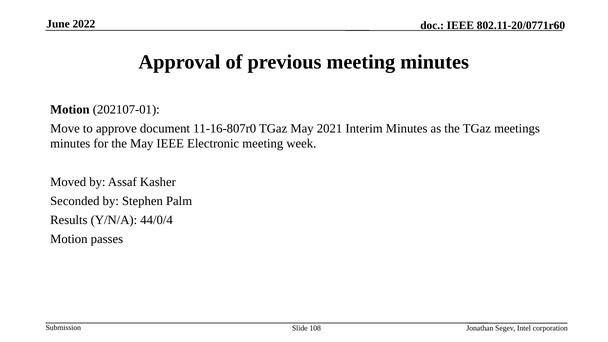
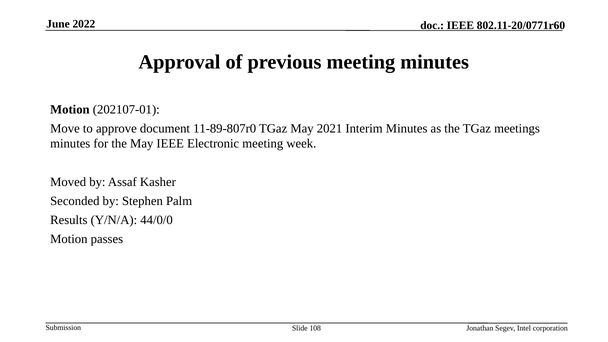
11-16-807r0: 11-16-807r0 -> 11-89-807r0
44/0/4: 44/0/4 -> 44/0/0
